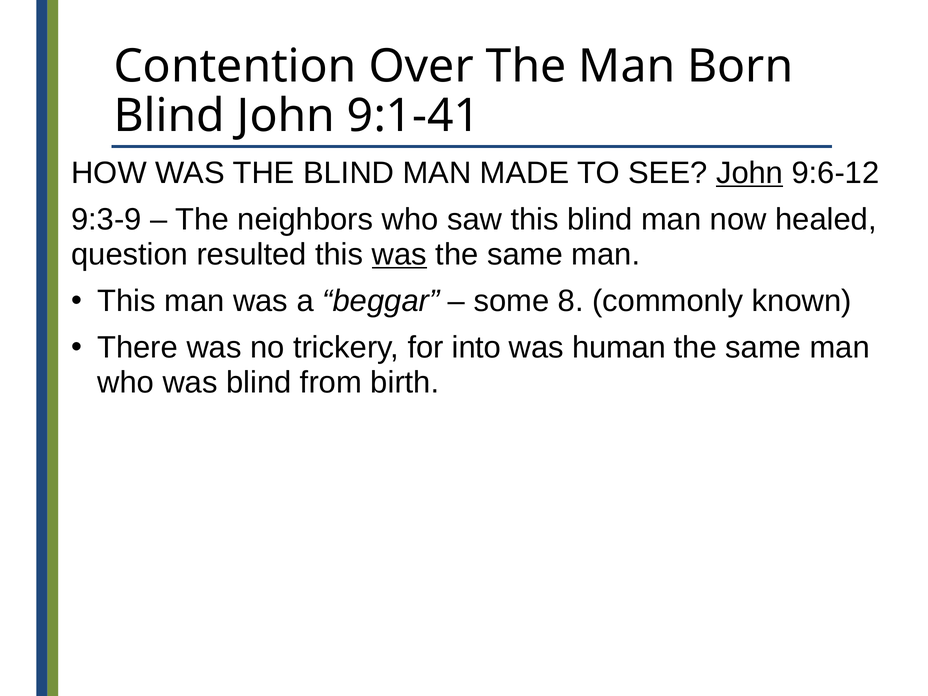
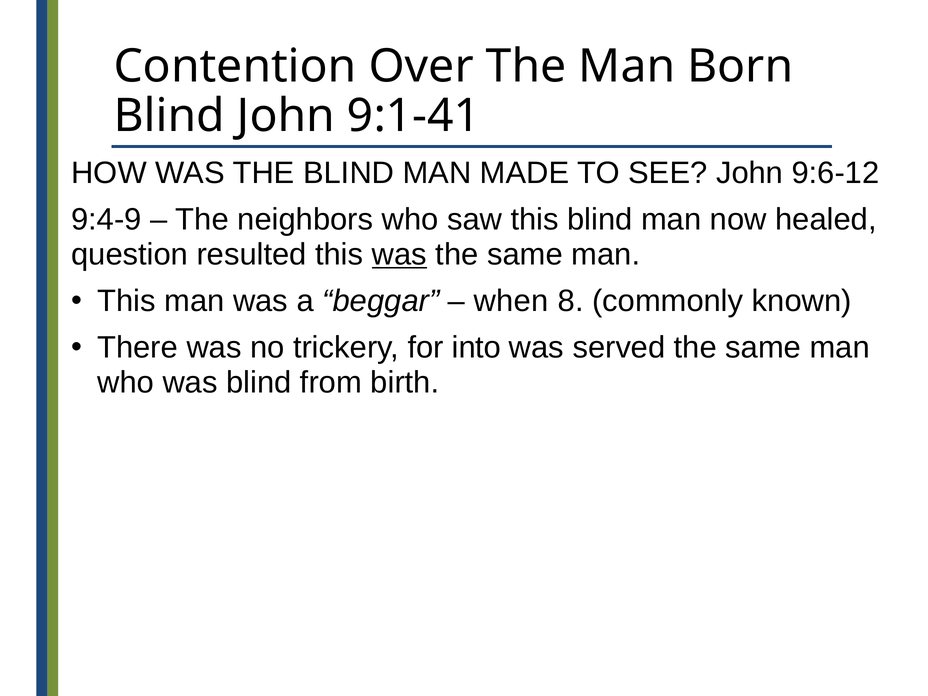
John at (750, 173) underline: present -> none
9:3-9: 9:3-9 -> 9:4-9
some: some -> when
human: human -> served
